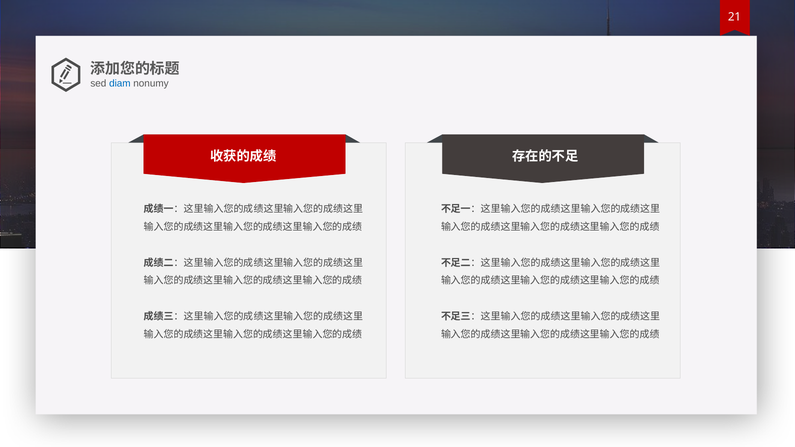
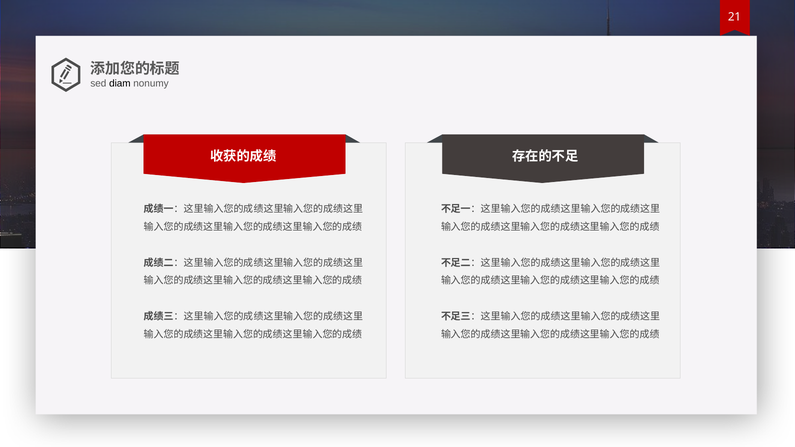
diam colour: blue -> black
